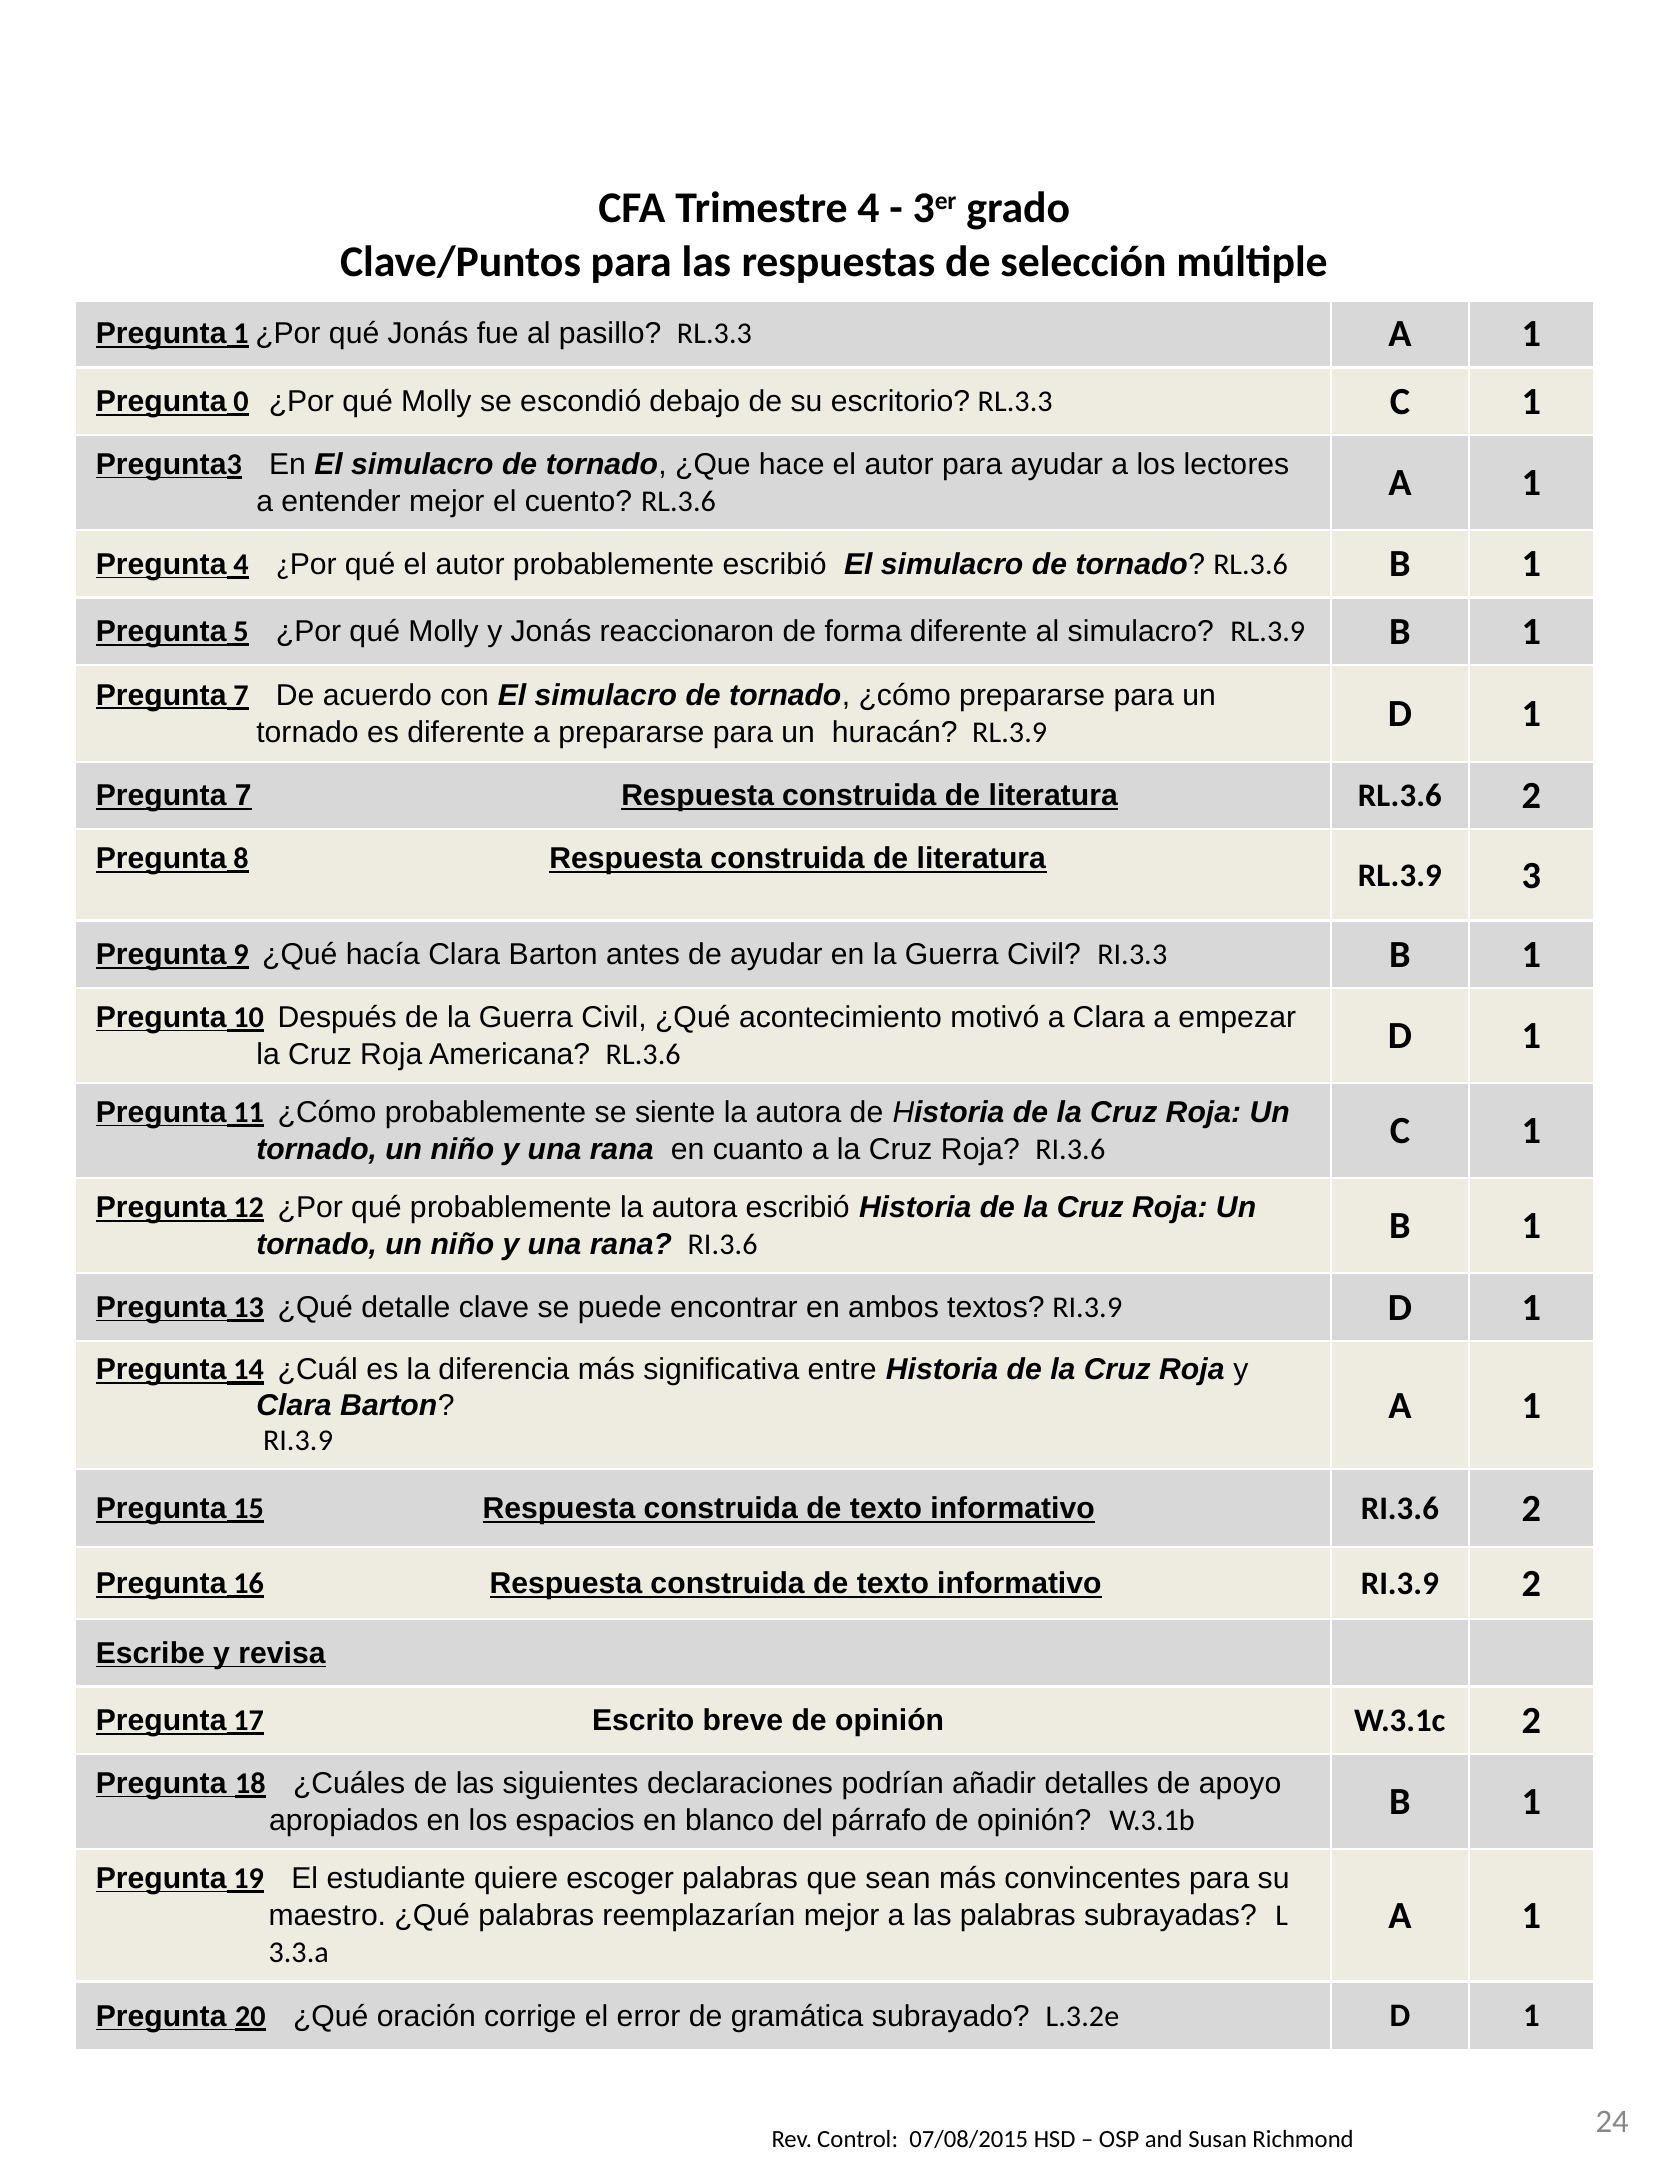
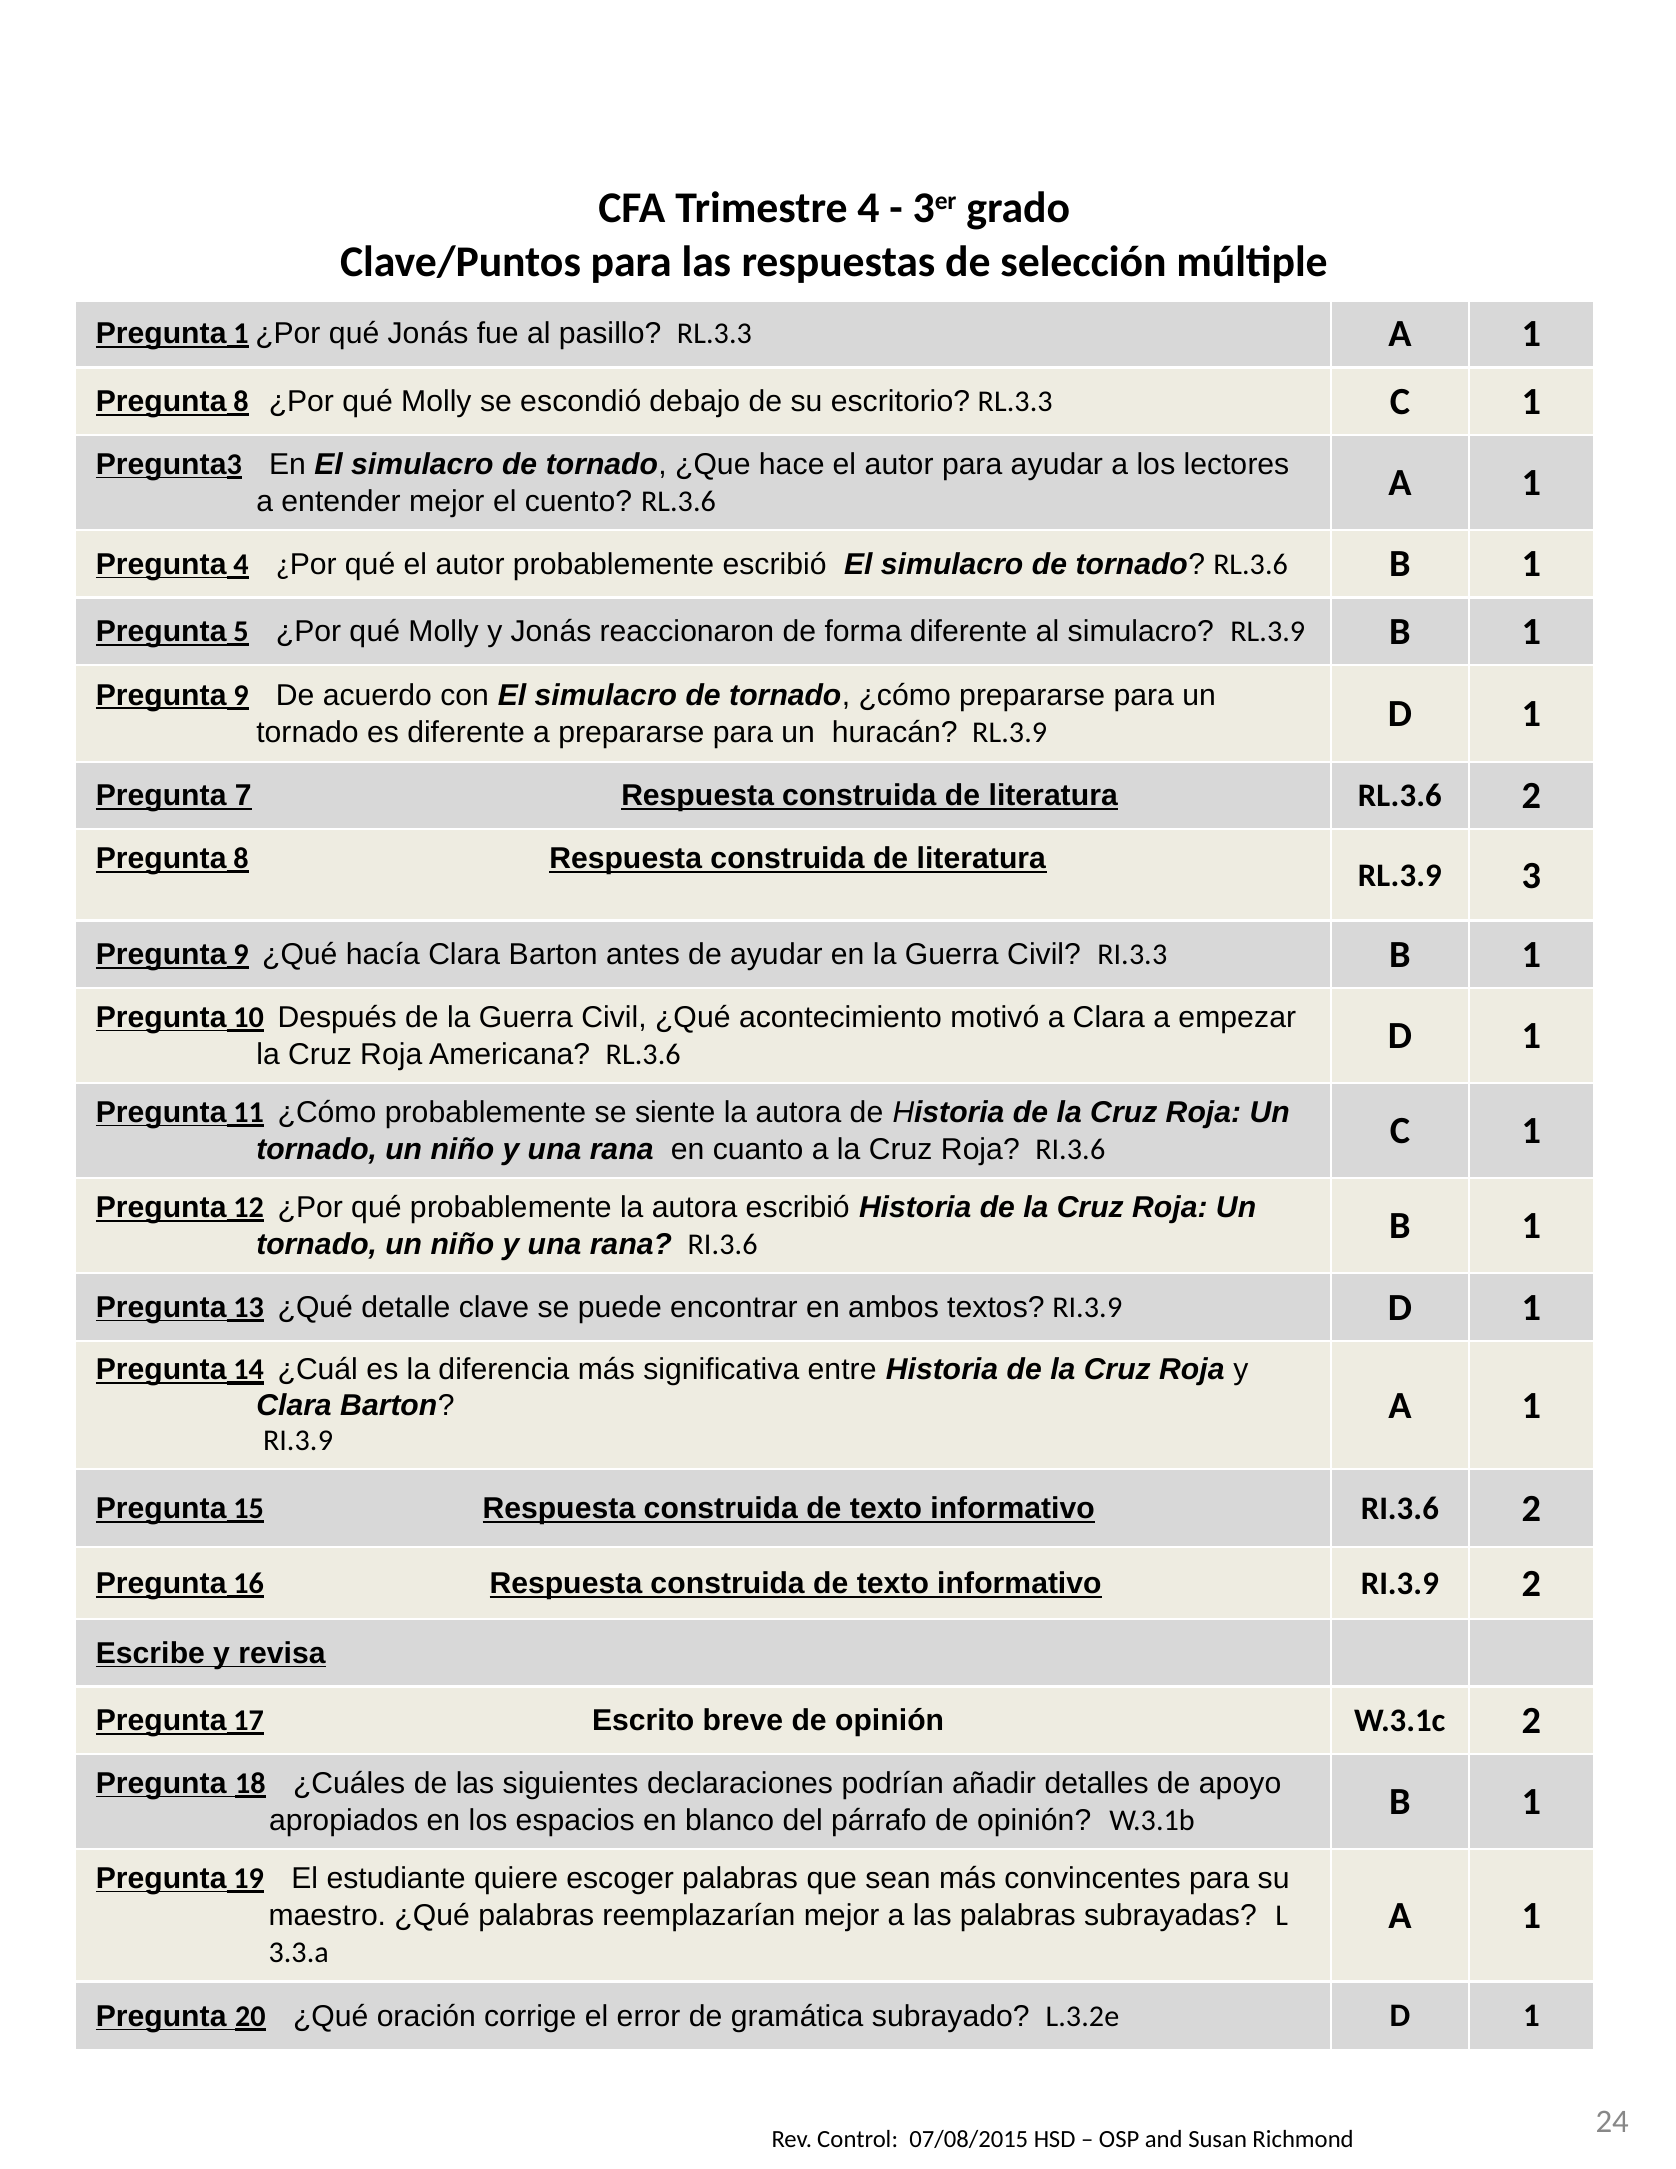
0 at (241, 402): 0 -> 8
7 at (241, 695): 7 -> 9
